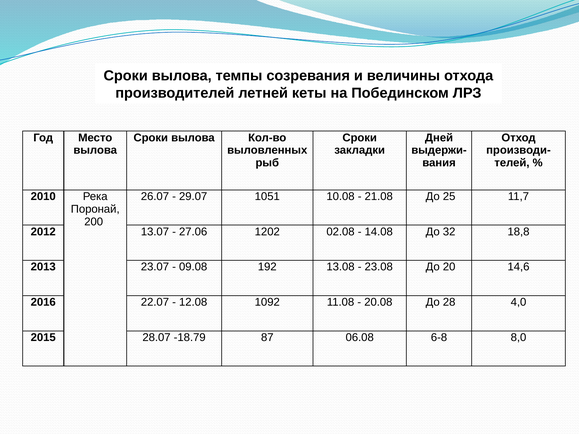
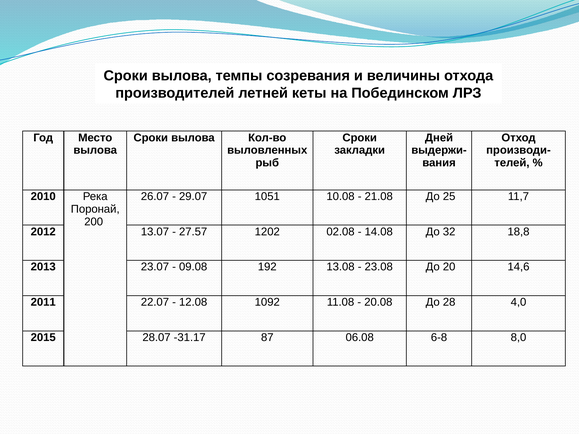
27.06: 27.06 -> 27.57
2016: 2016 -> 2011
-18.79: -18.79 -> -31.17
